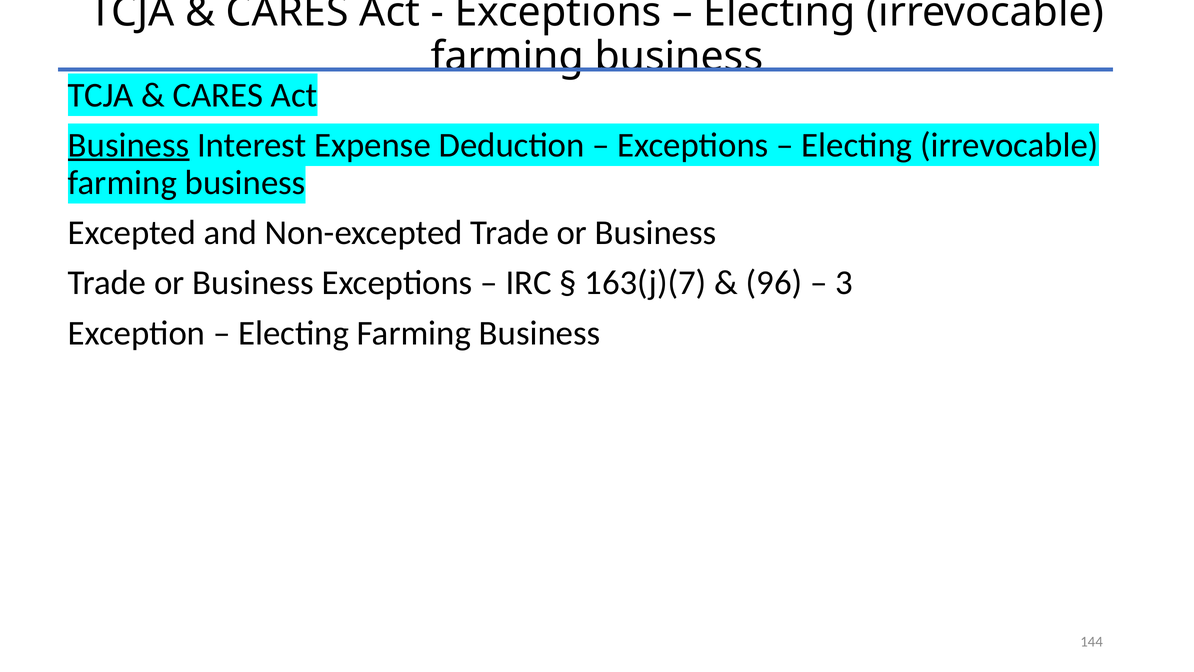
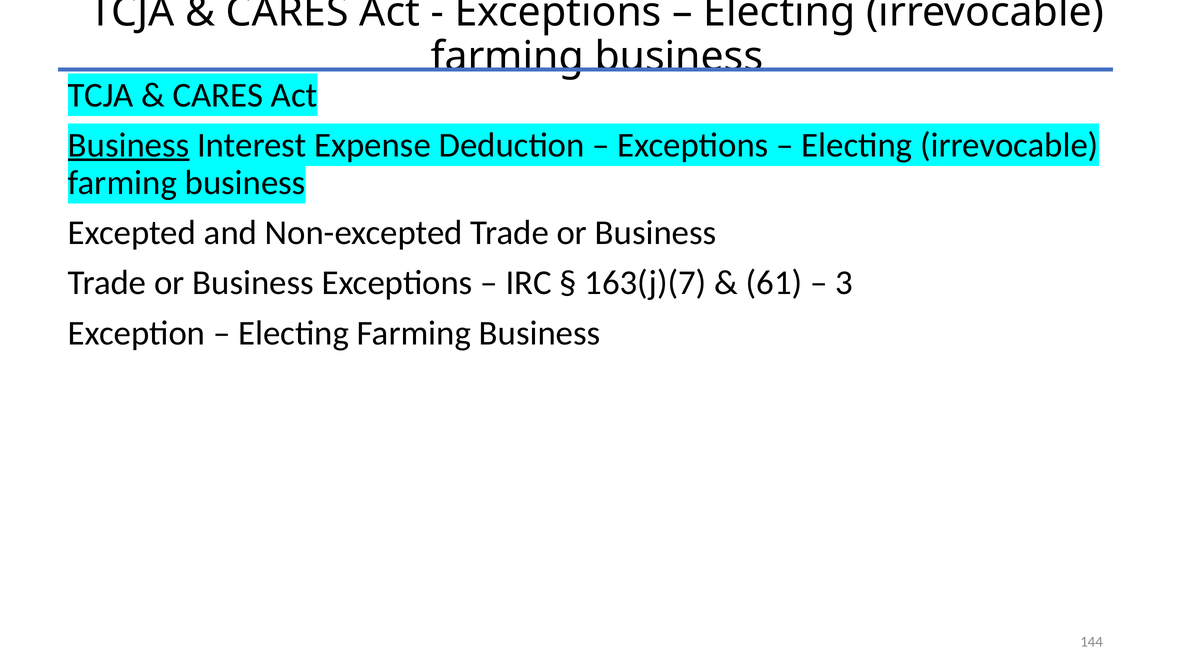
96: 96 -> 61
